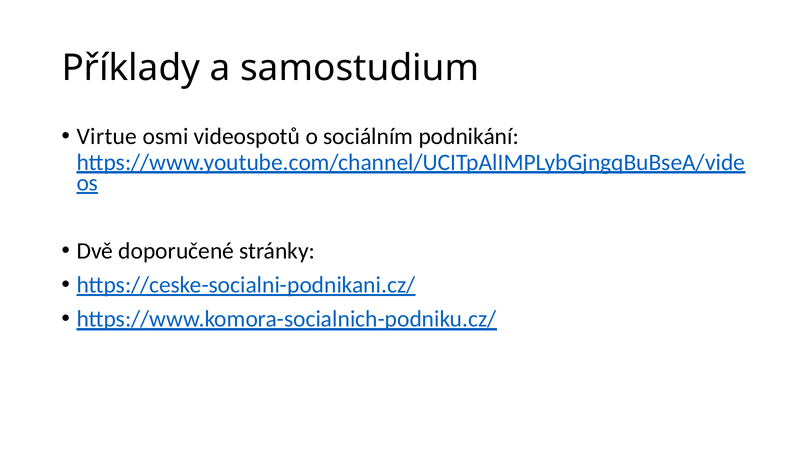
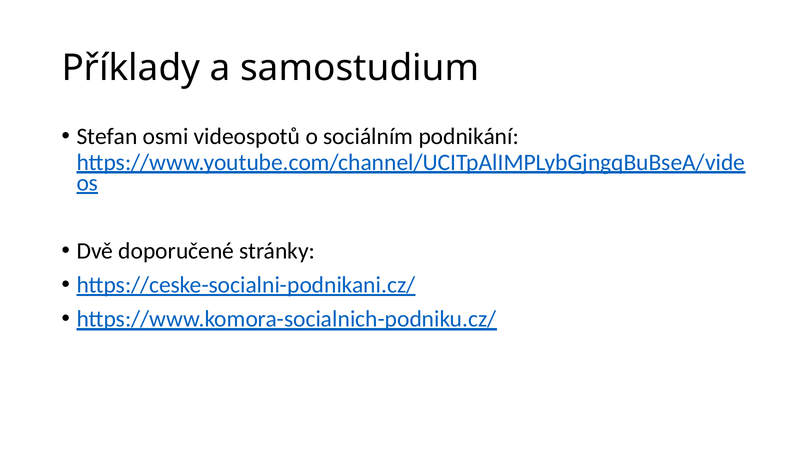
Virtue: Virtue -> Stefan
